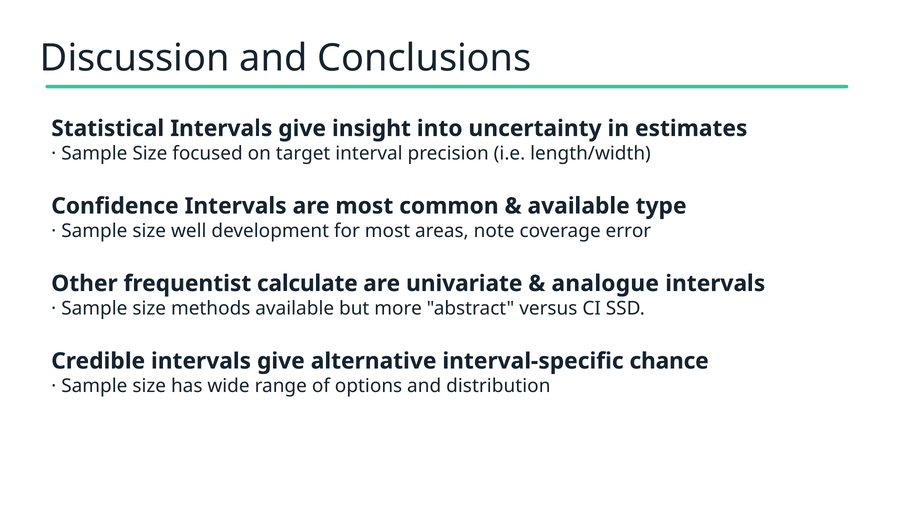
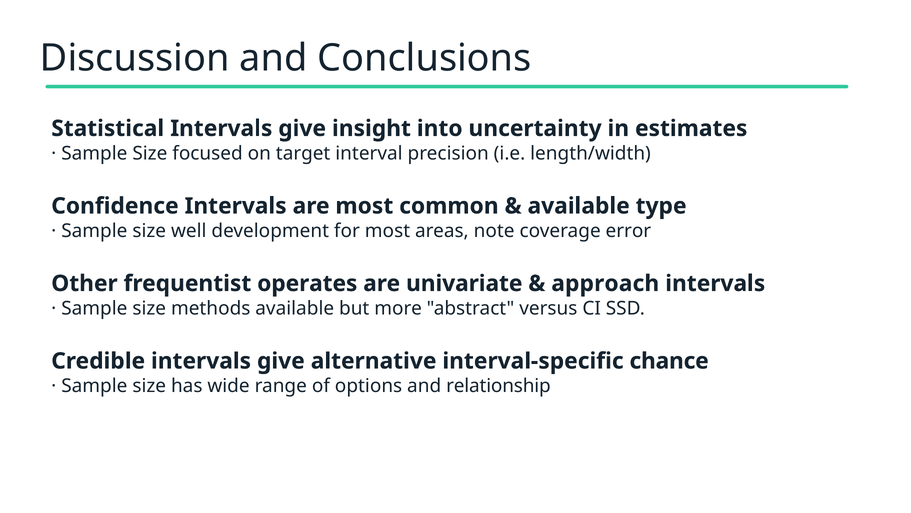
calculate: calculate -> operates
analogue: analogue -> approach
distribution: distribution -> relationship
